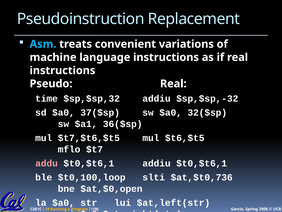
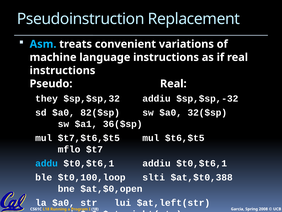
time: time -> they
37($sp: 37($sp -> 82($sp
addu colour: pink -> light blue
$at,$t0,736: $at,$t0,736 -> $at,$t0,388
